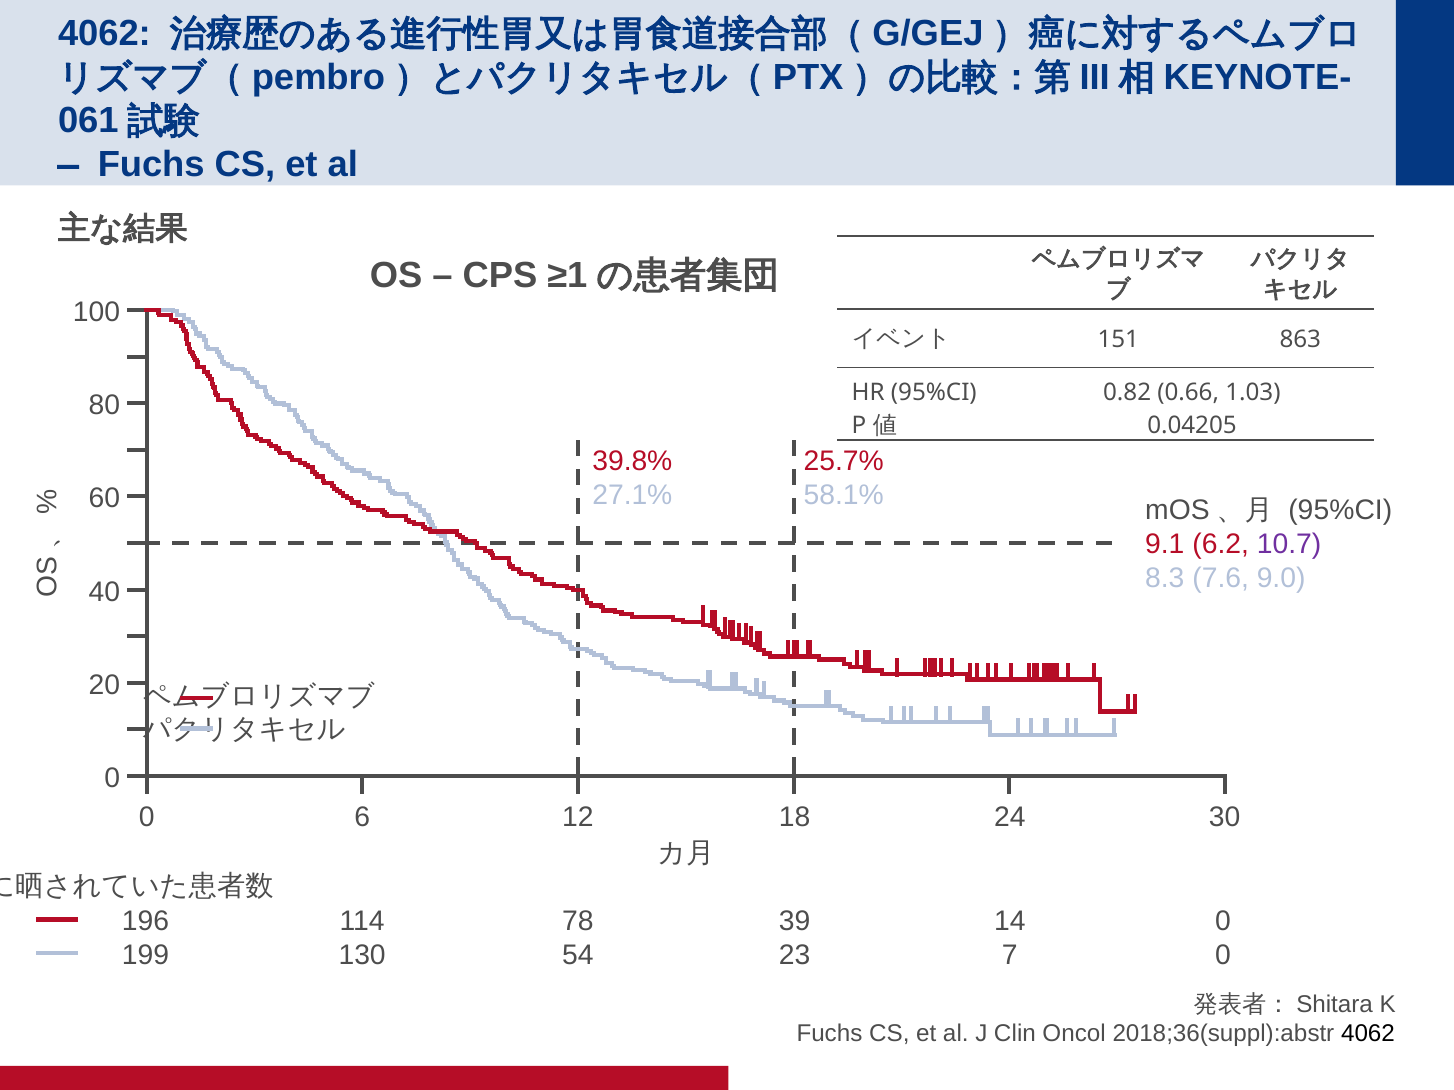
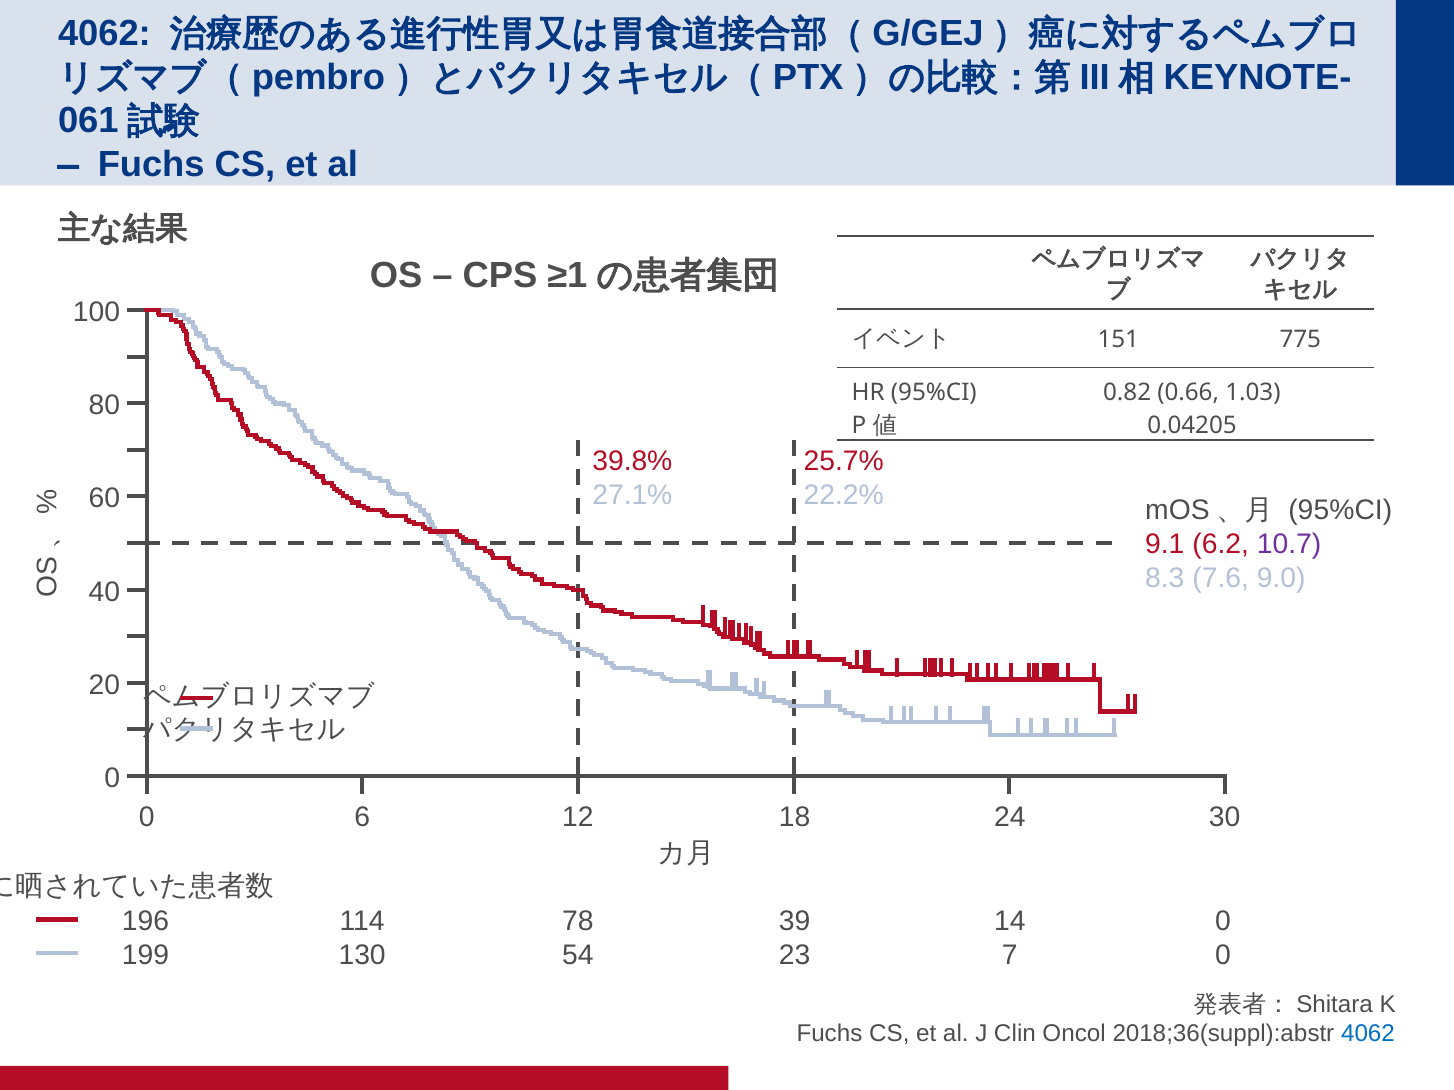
863: 863 -> 775
58.1%: 58.1% -> 22.2%
4062 at (1368, 1034) colour: black -> blue
